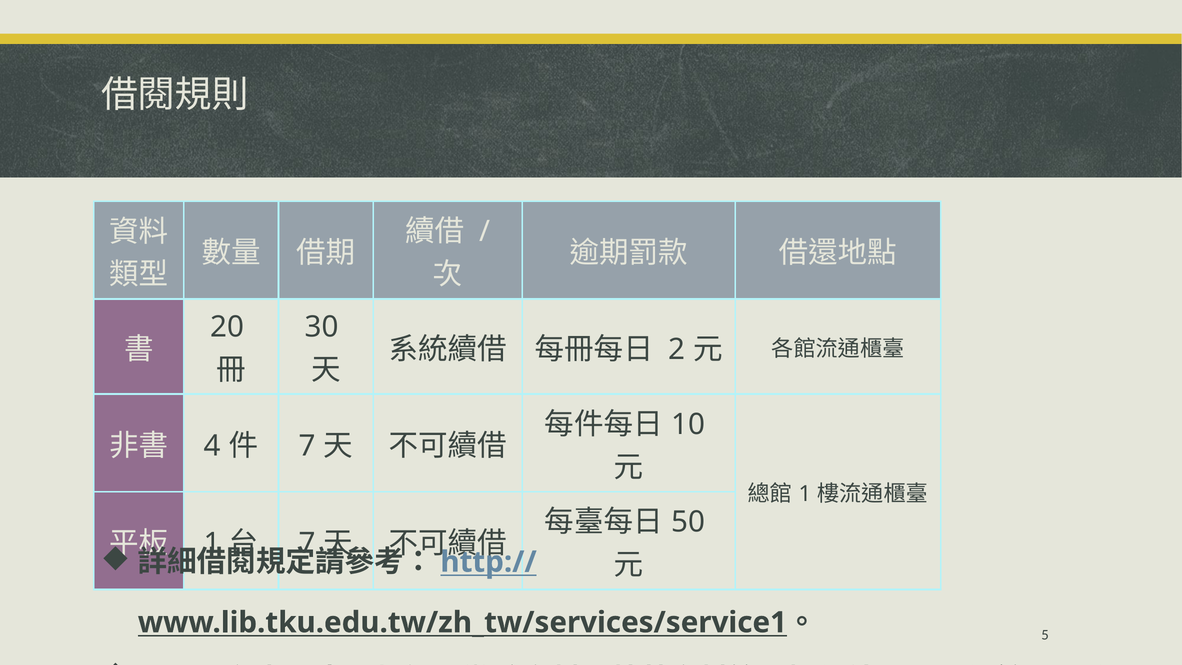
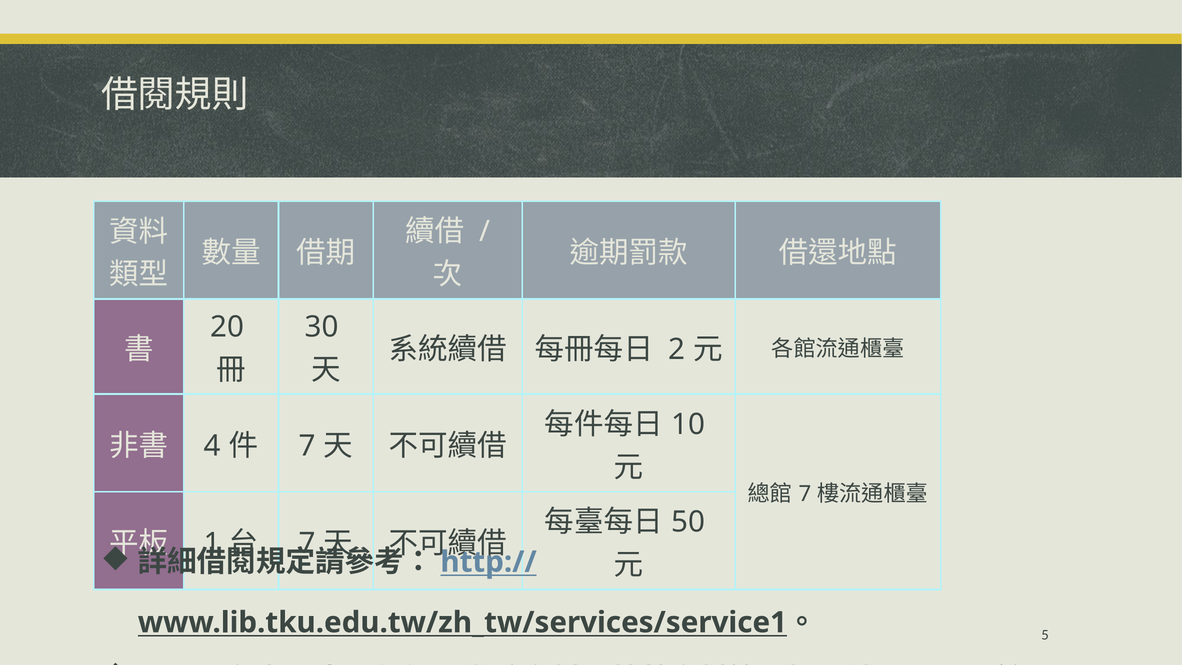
1 at (805, 494): 1 -> 7
